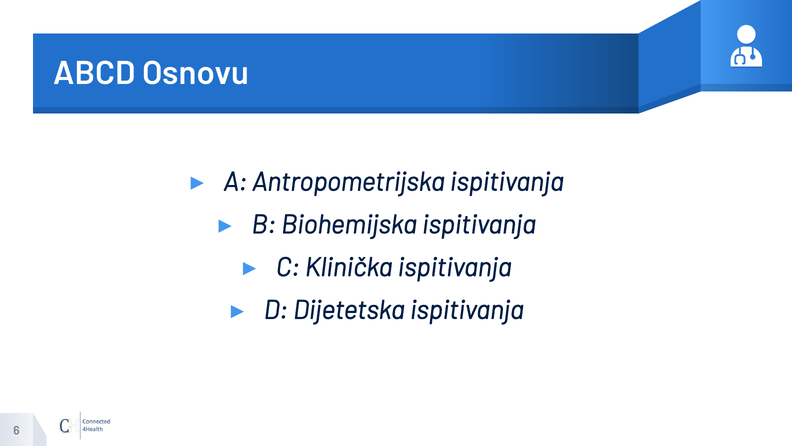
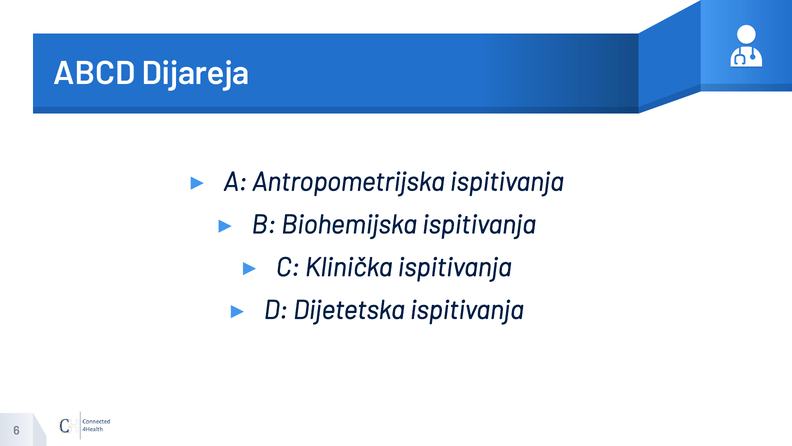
Osnovu: Osnovu -> Dijareja
